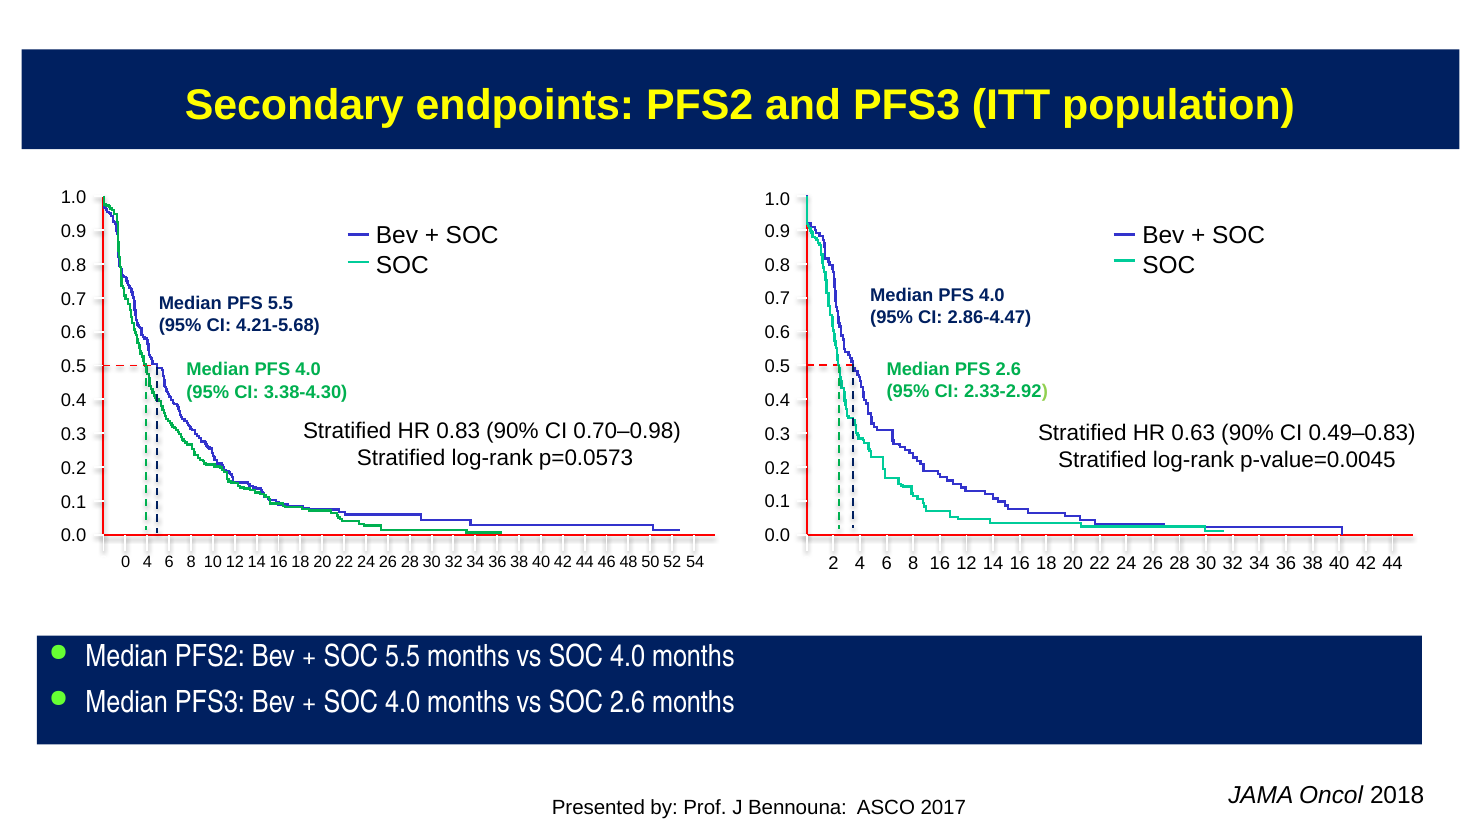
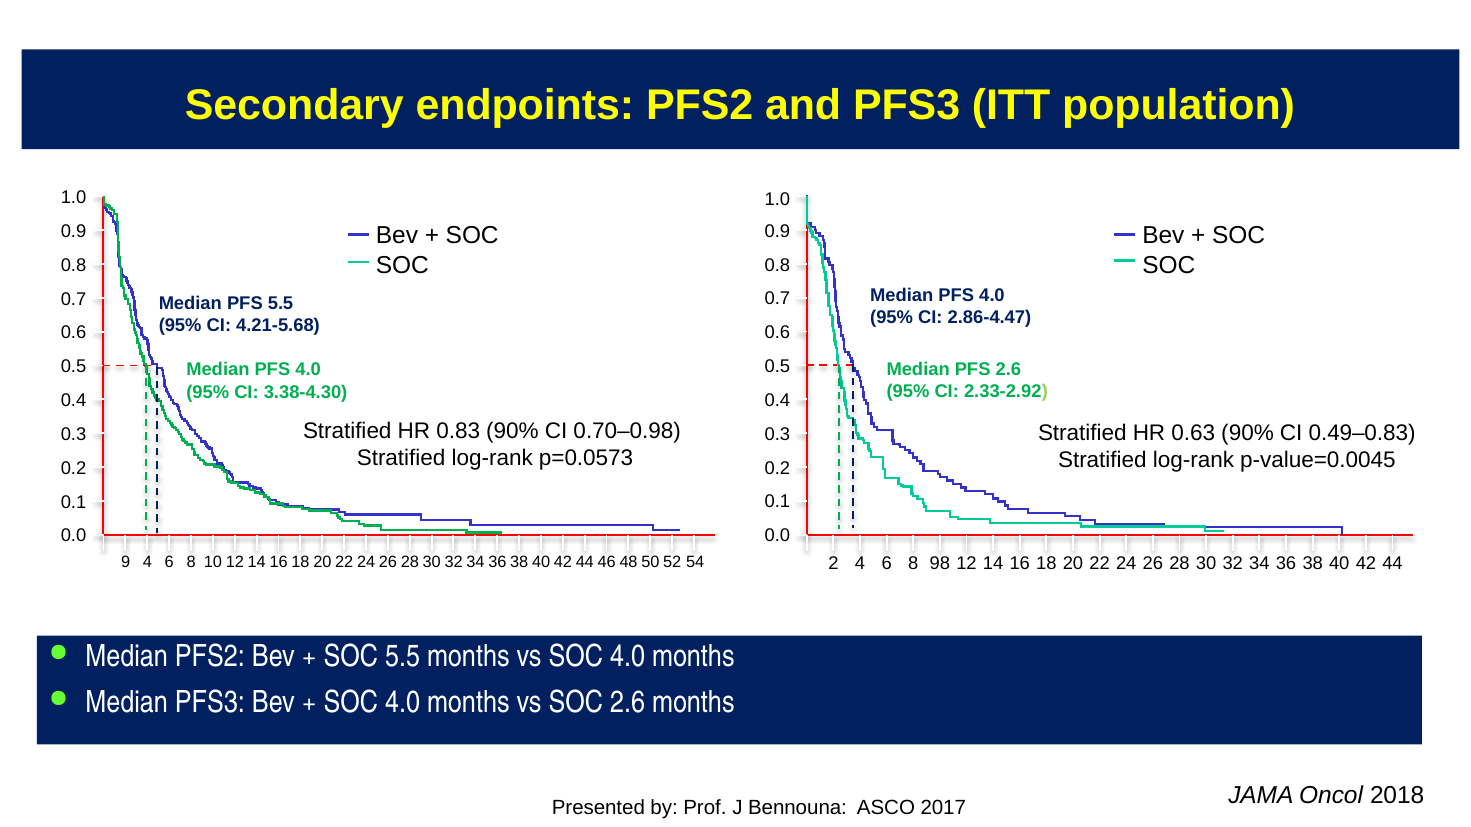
0 0: 0 -> 9
8 16: 16 -> 98
